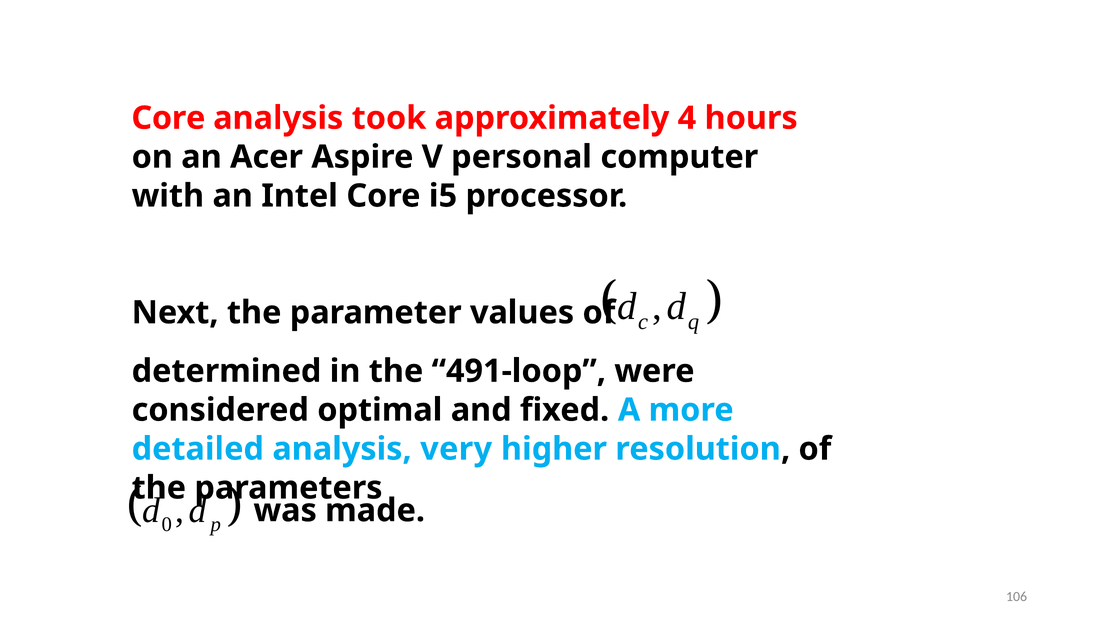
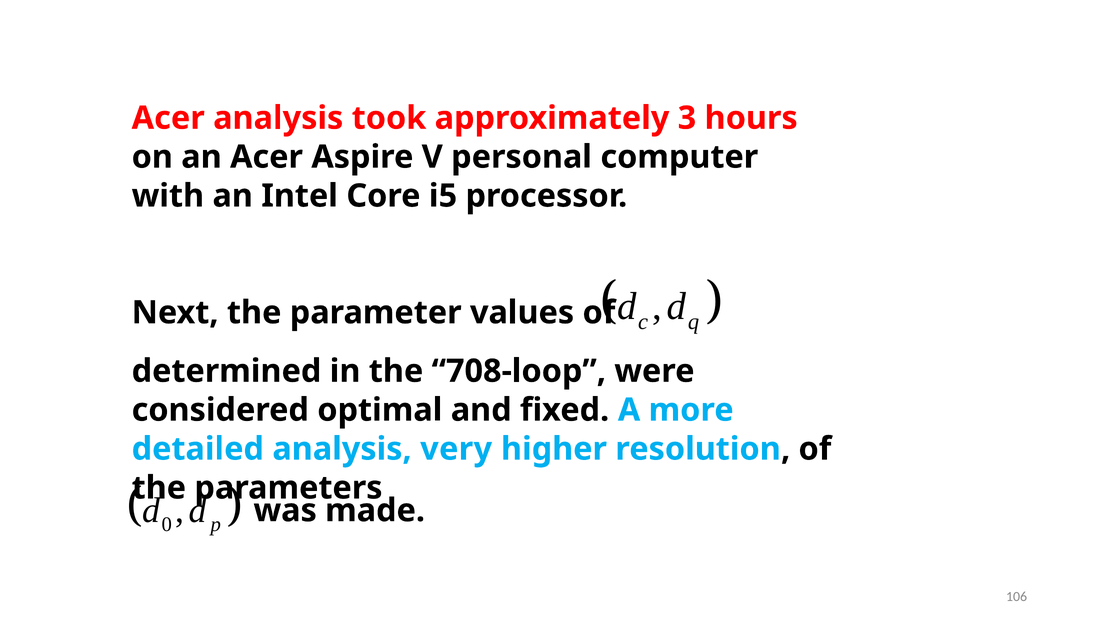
Core at (168, 118): Core -> Acer
4: 4 -> 3
491-loop: 491-loop -> 708-loop
